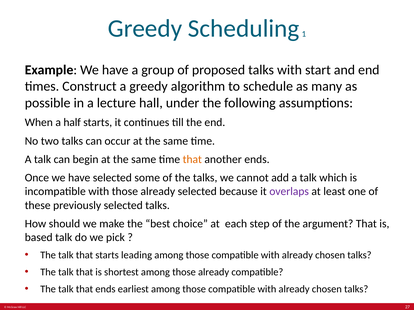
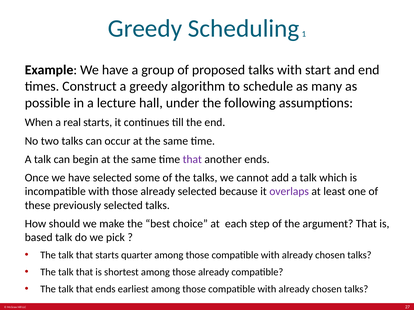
half: half -> real
that at (192, 160) colour: orange -> purple
leading: leading -> quarter
